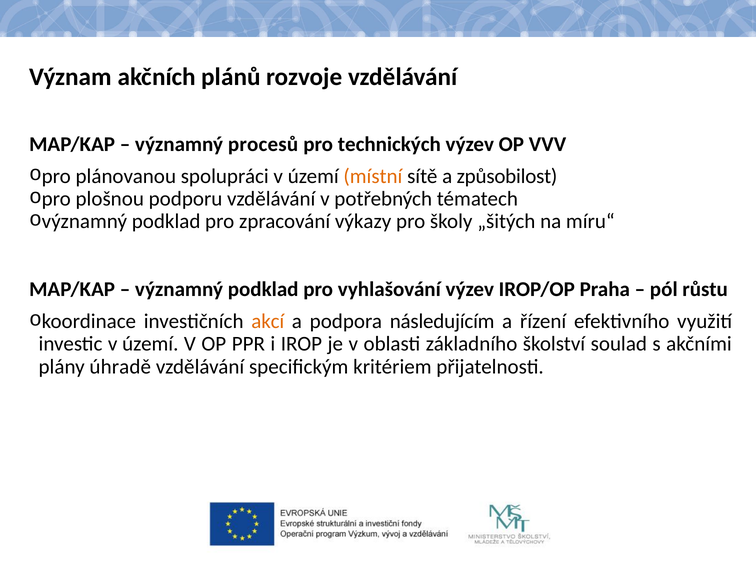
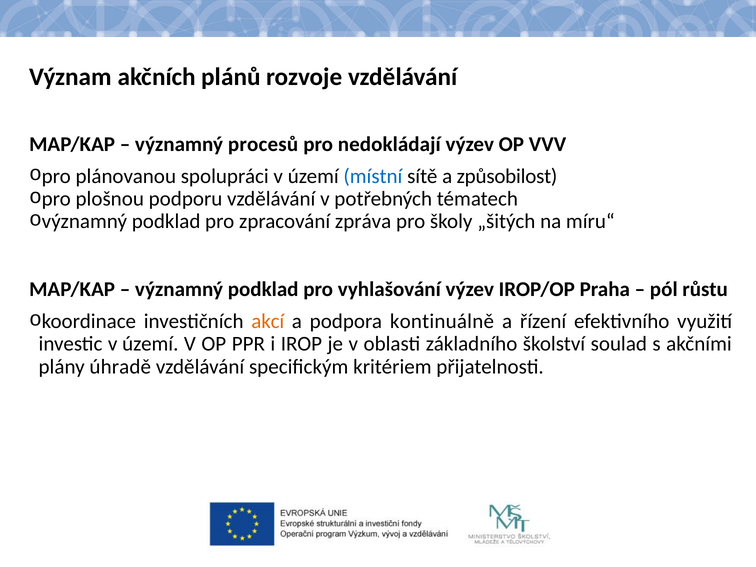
technických: technických -> nedokládají
místní colour: orange -> blue
výkazy: výkazy -> zpráva
následujícím: následujícím -> kontinuálně
